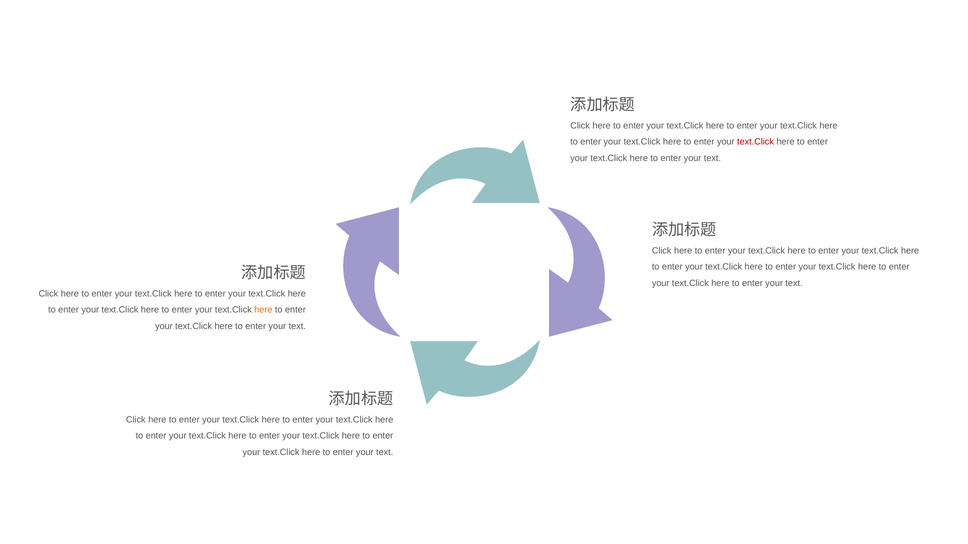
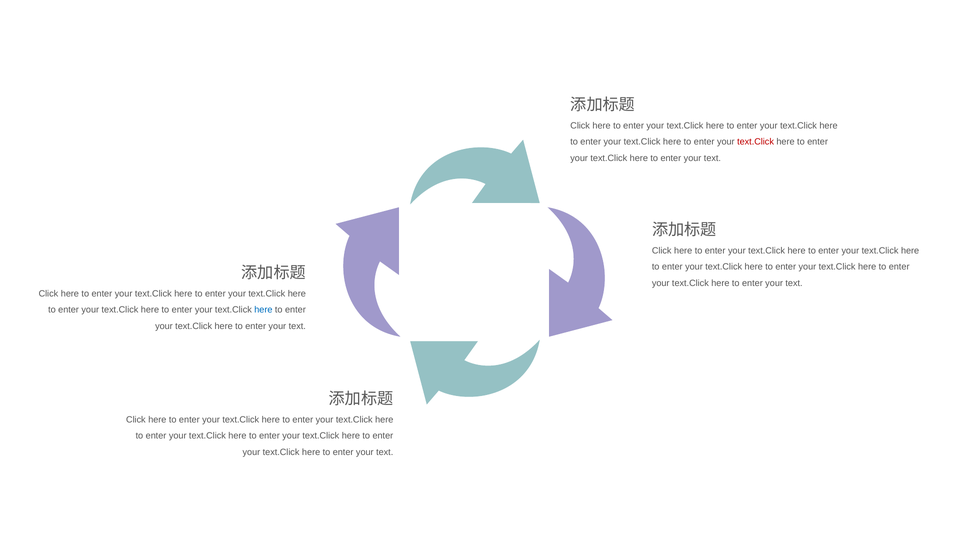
here at (263, 310) colour: orange -> blue
